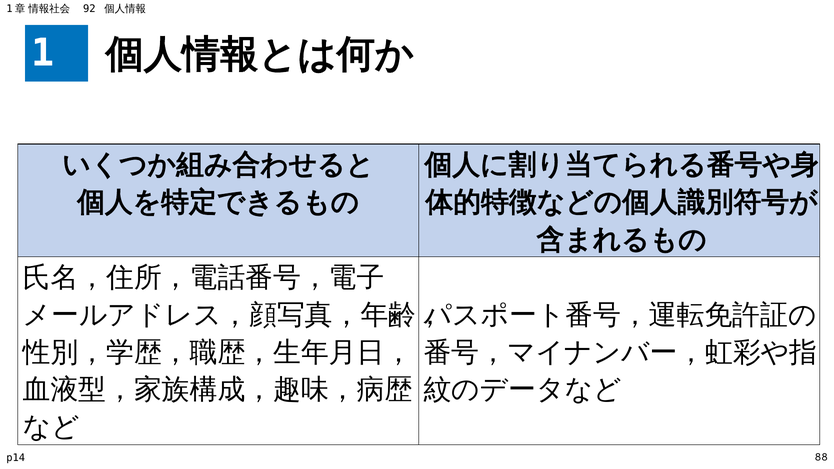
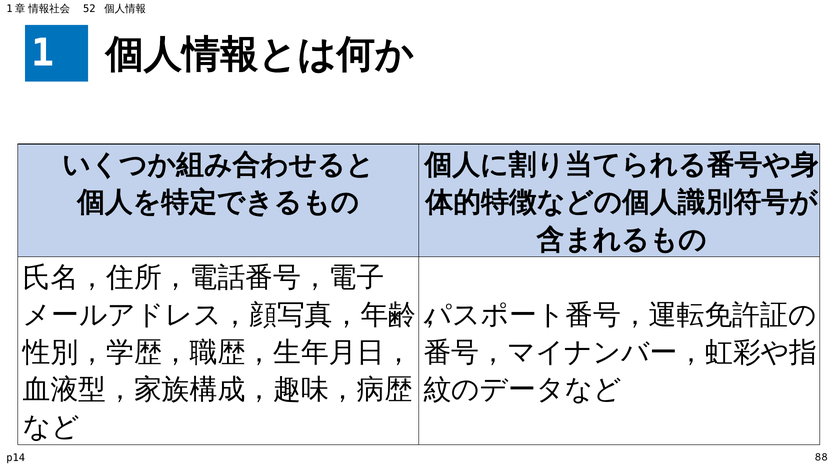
92: 92 -> 52
